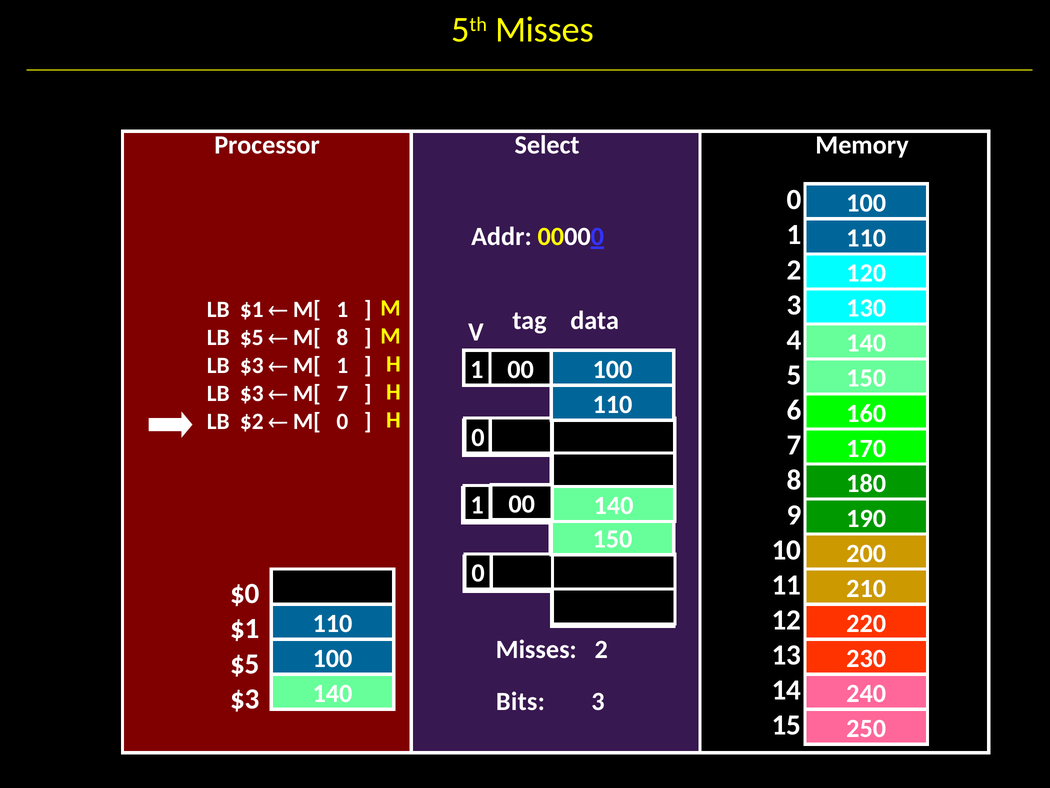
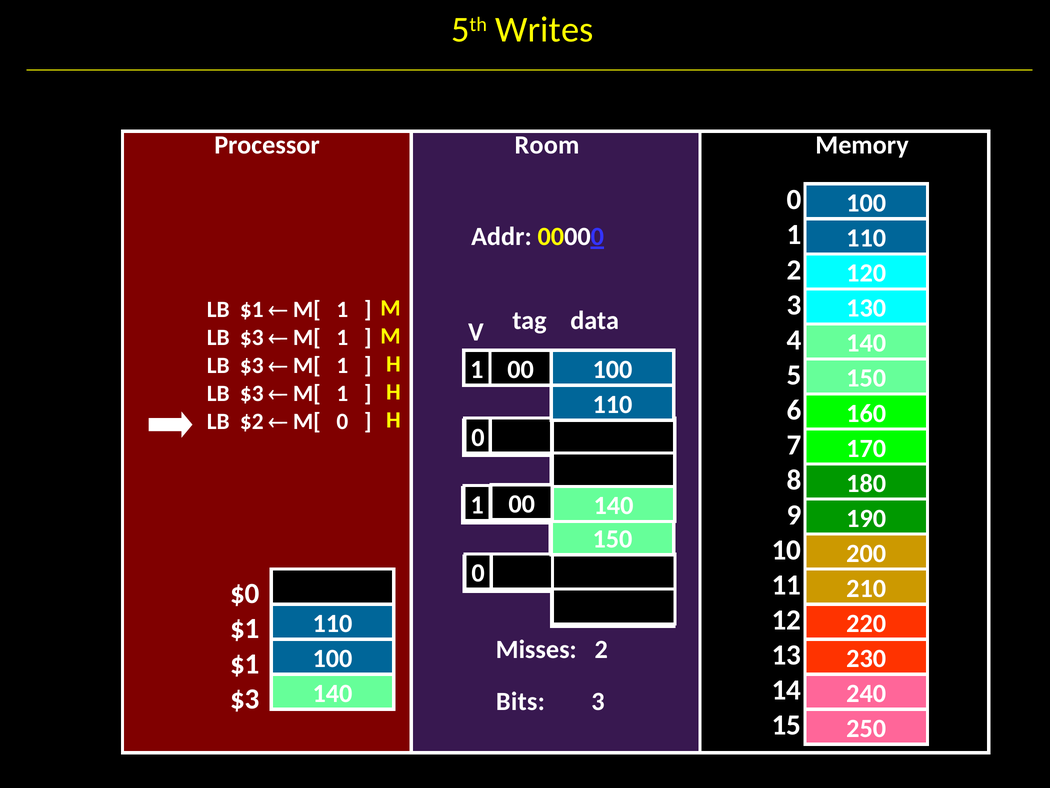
5th Misses: Misses -> Writes
Select: Select -> Room
$5 at (252, 337): $5 -> $3
8 at (342, 337): 8 -> 1
7 at (342, 393): 7 -> 1
$5 at (245, 663): $5 -> $1
